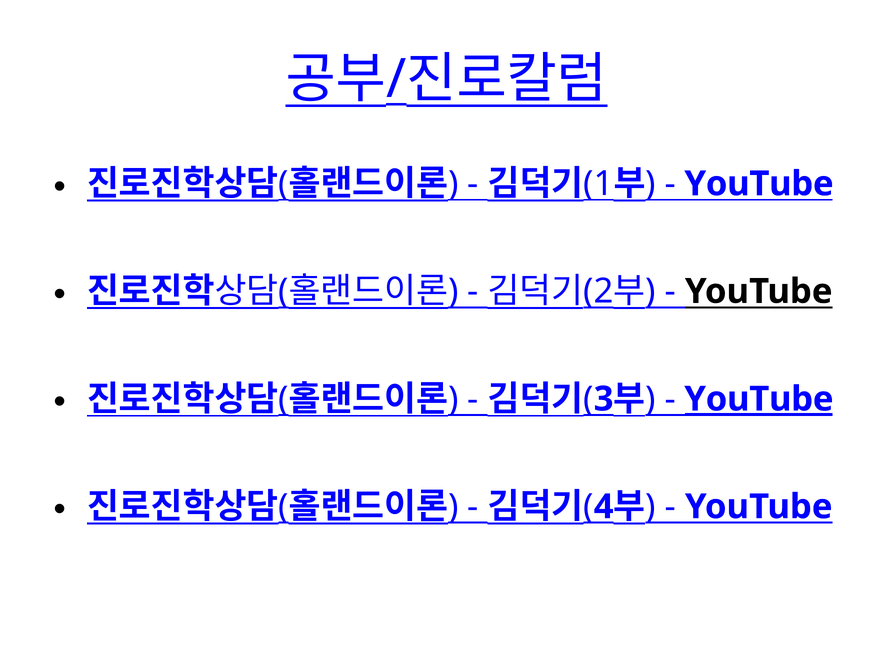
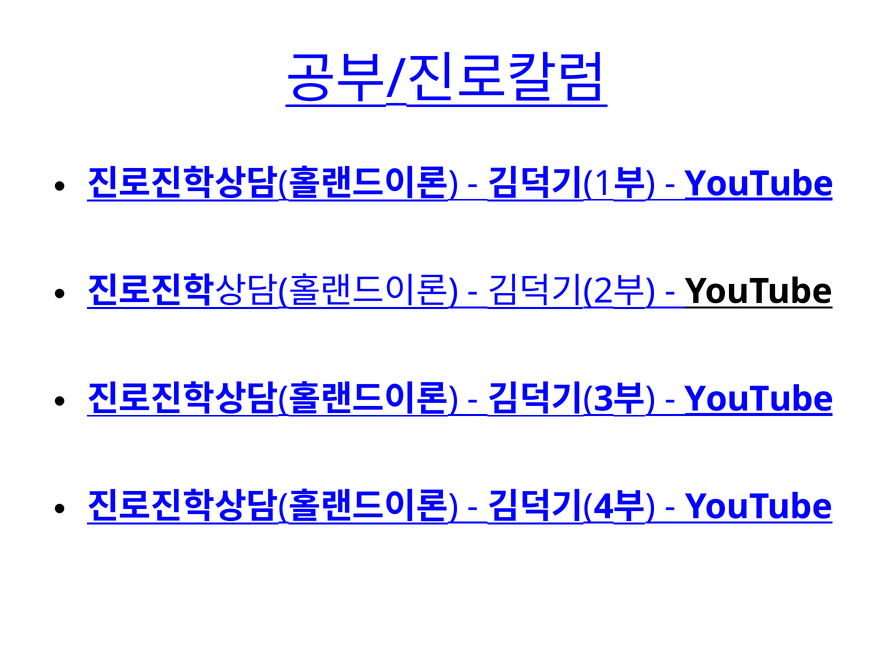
YouTube at (759, 184) underline: none -> present
